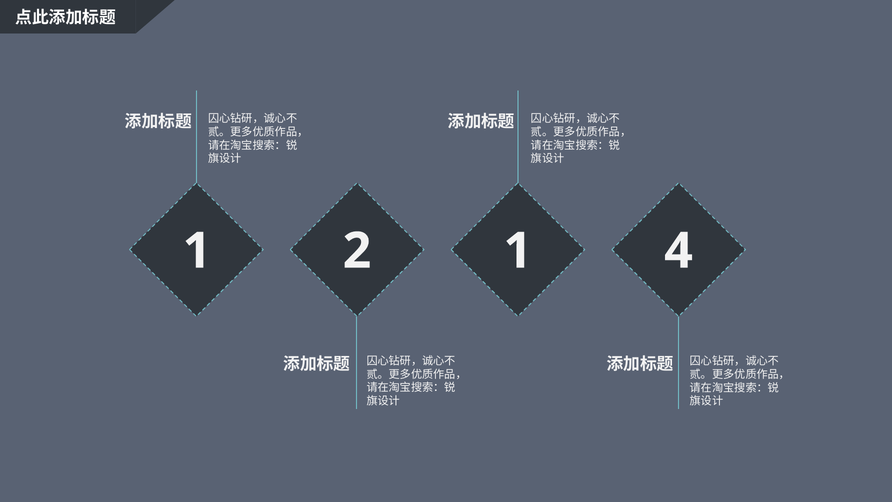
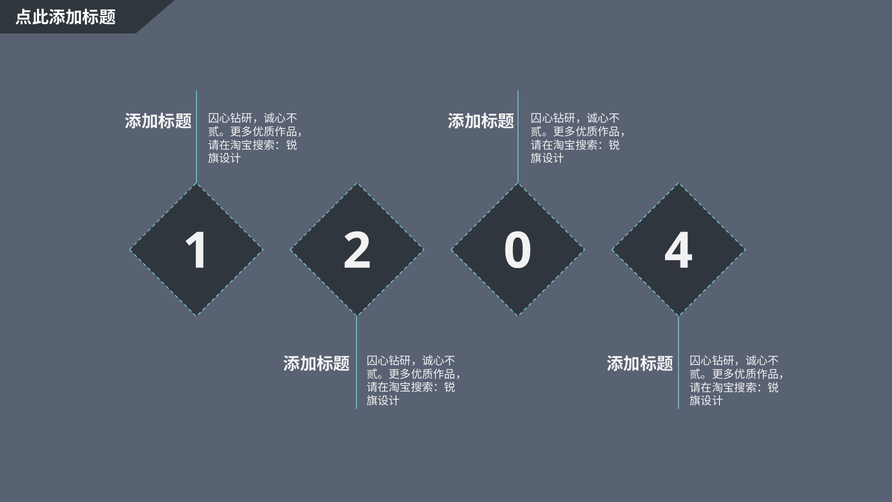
2 1: 1 -> 0
